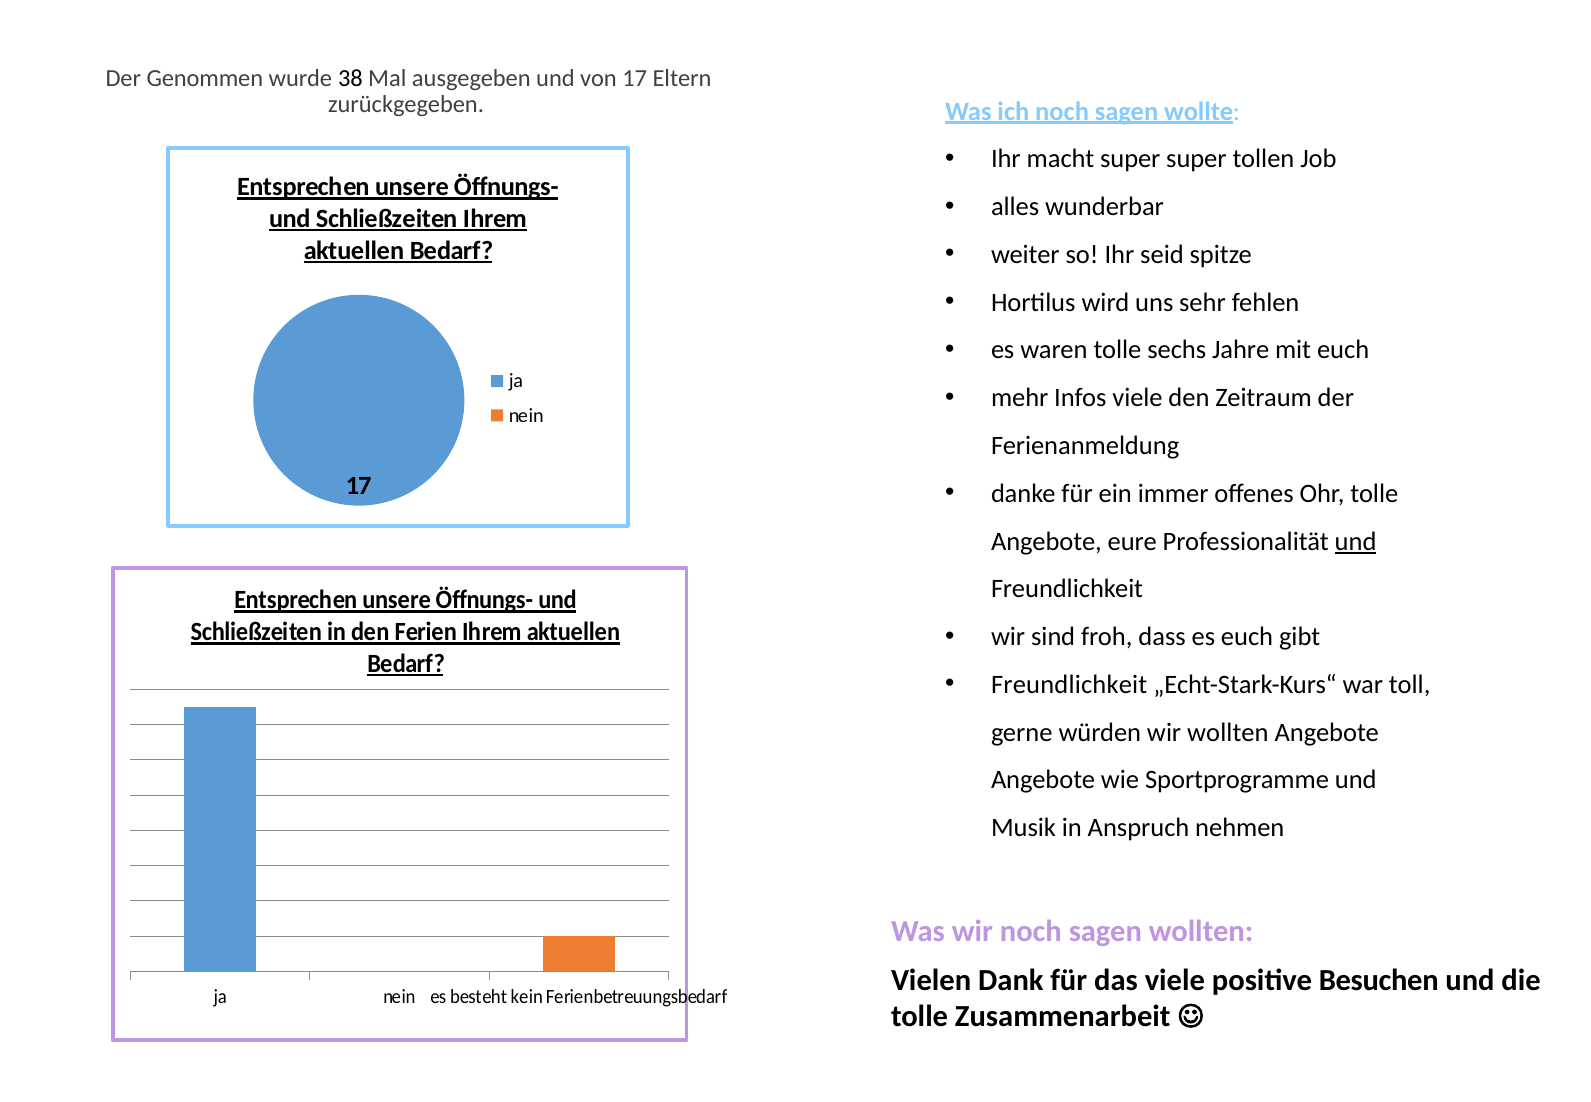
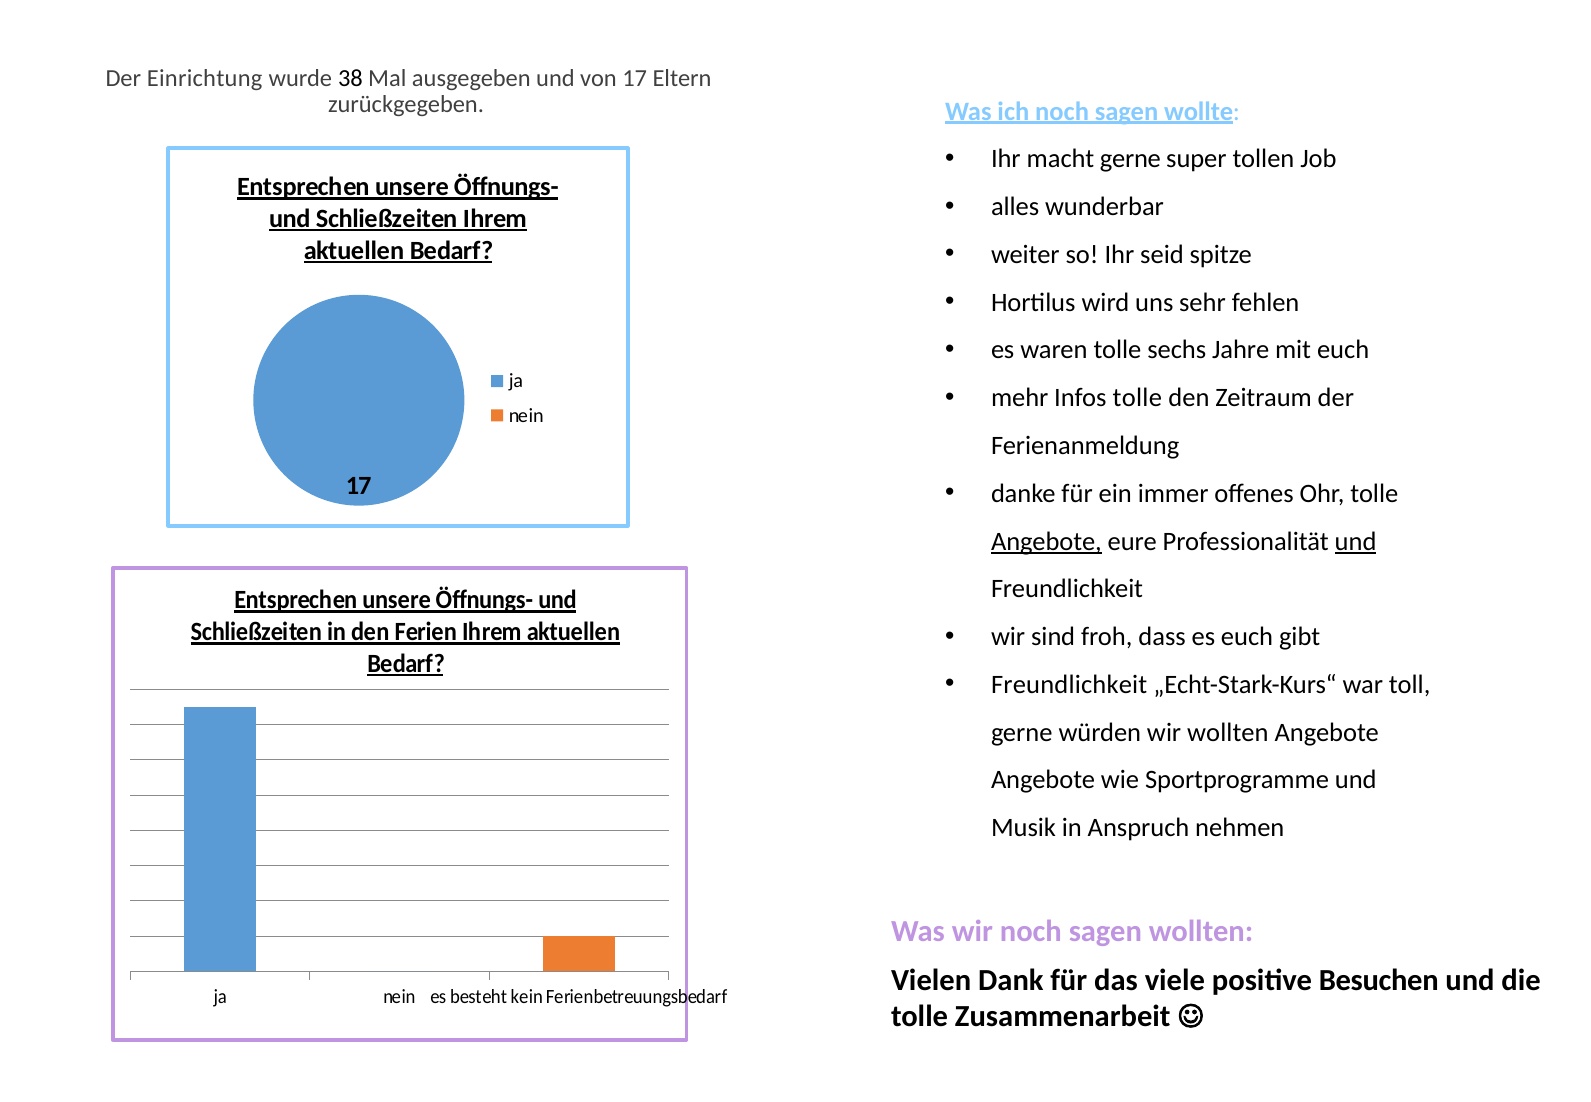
Genommen: Genommen -> Einrichtung
macht super: super -> gerne
Infos viele: viele -> tolle
Angebote at (1046, 541) underline: none -> present
